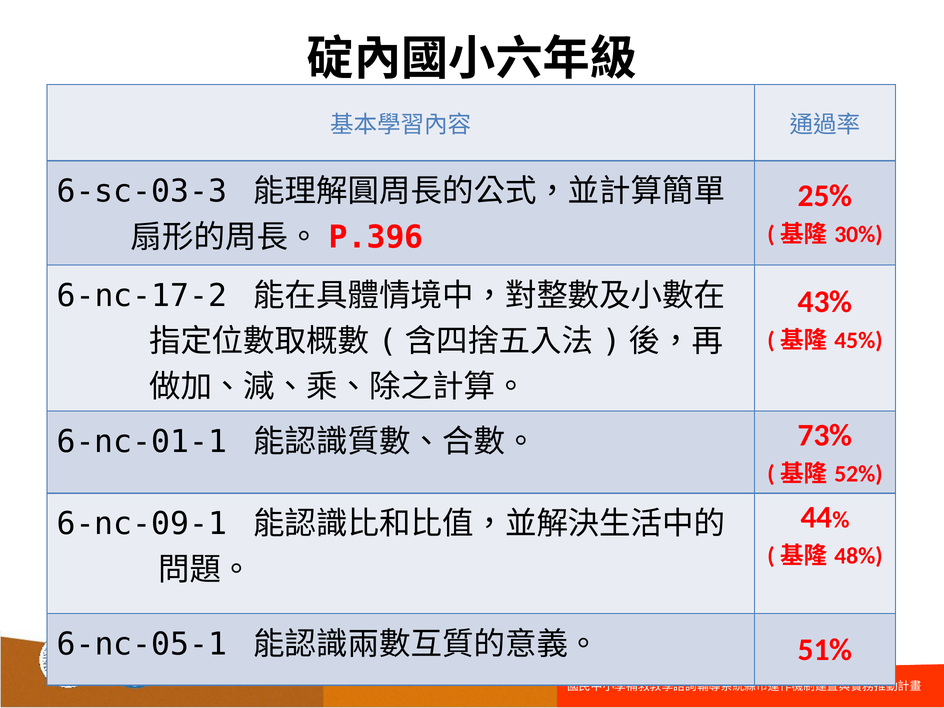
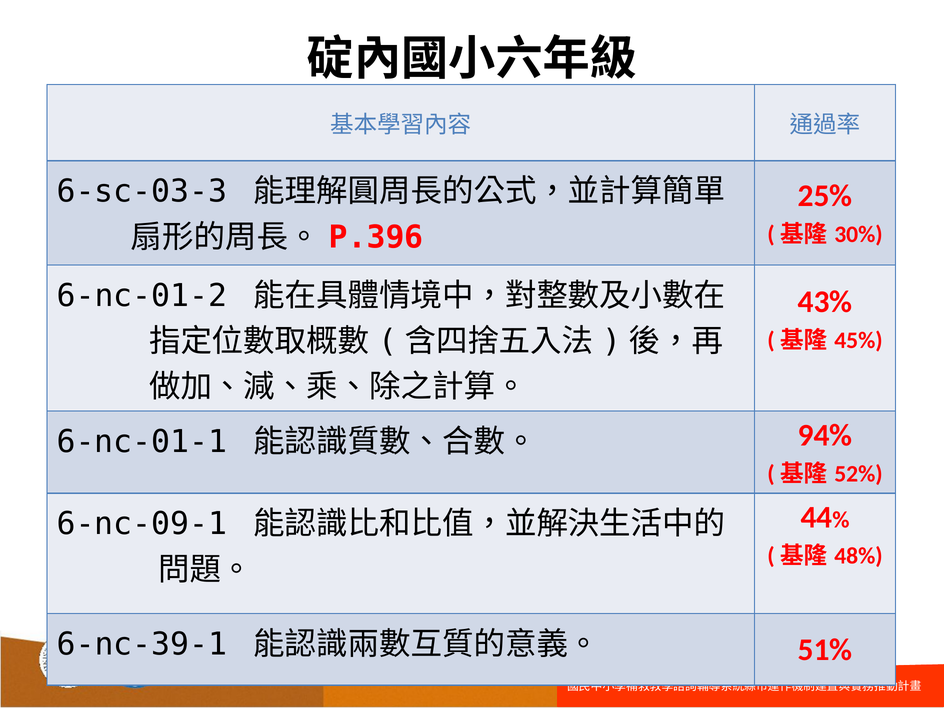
6-nc-17-2: 6-nc-17-2 -> 6-nc-01-2
73%: 73% -> 94%
6-nc-05-1: 6-nc-05-1 -> 6-nc-39-1
